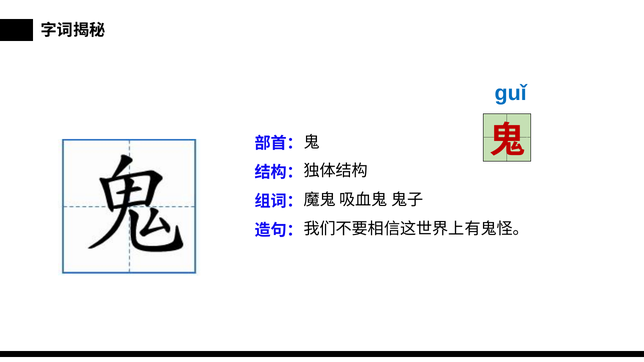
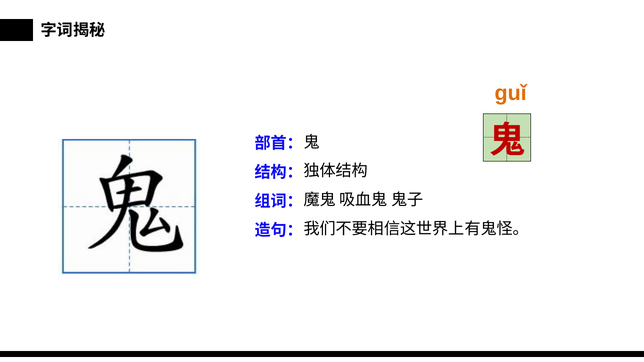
guǐ colour: blue -> orange
